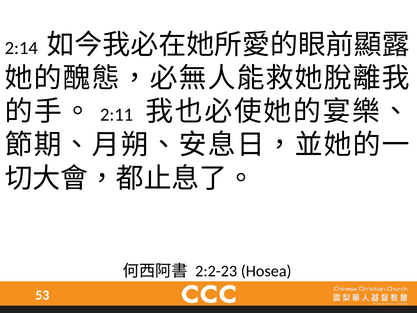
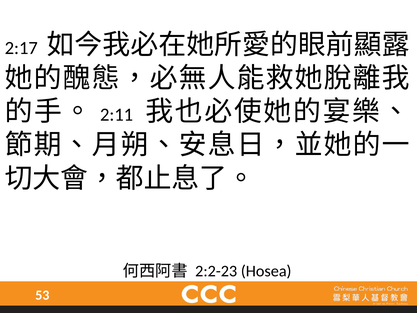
2:14: 2:14 -> 2:17
